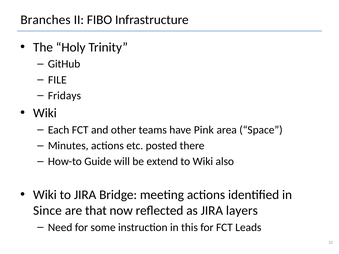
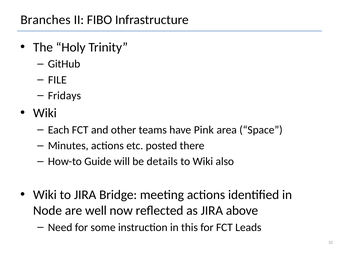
extend: extend -> details
Since: Since -> Node
that: that -> well
layers: layers -> above
